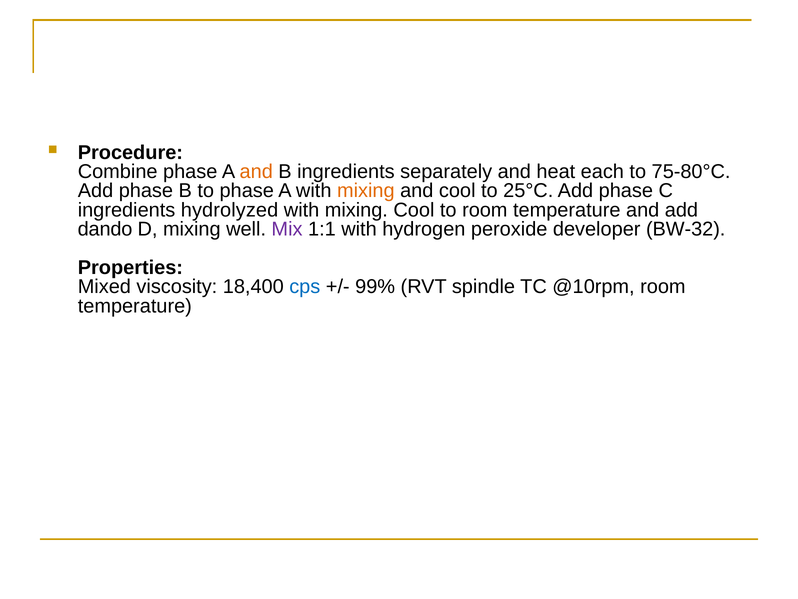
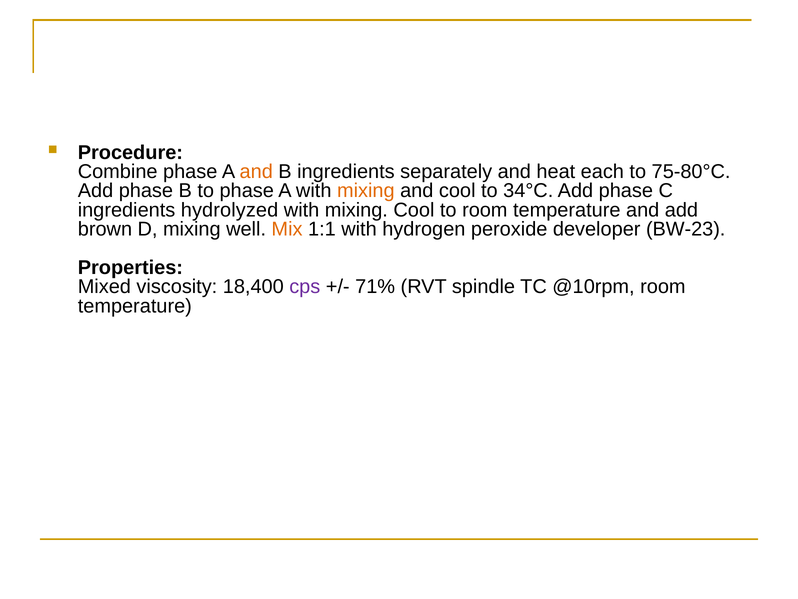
25°C: 25°C -> 34°C
dando: dando -> brown
Mix colour: purple -> orange
BW-32: BW-32 -> BW-23
cps colour: blue -> purple
99%: 99% -> 71%
